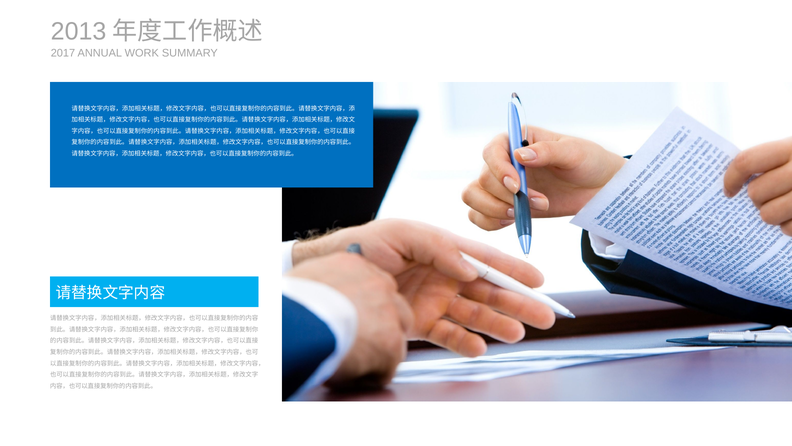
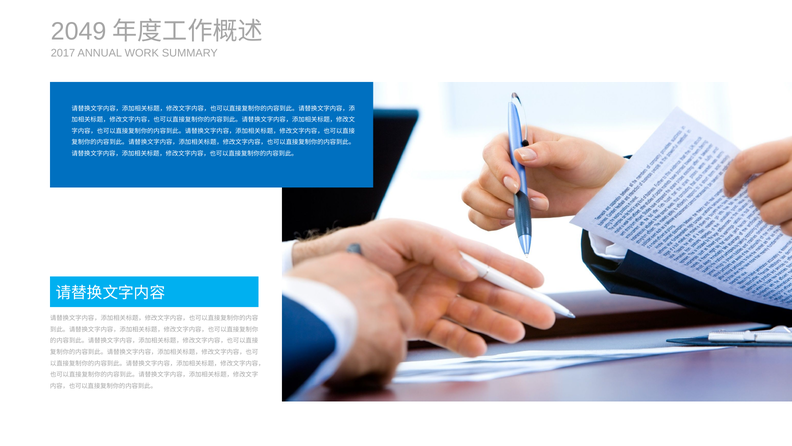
2013: 2013 -> 2049
